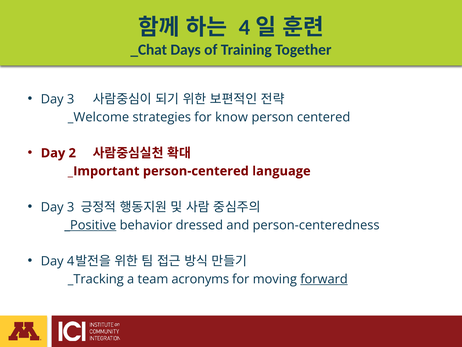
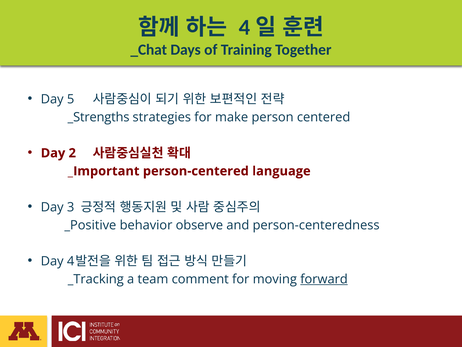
3 at (71, 99): 3 -> 5
_Welcome: _Welcome -> _Strengths
know: know -> make
_Positive underline: present -> none
dressed: dressed -> observe
acronyms: acronyms -> comment
